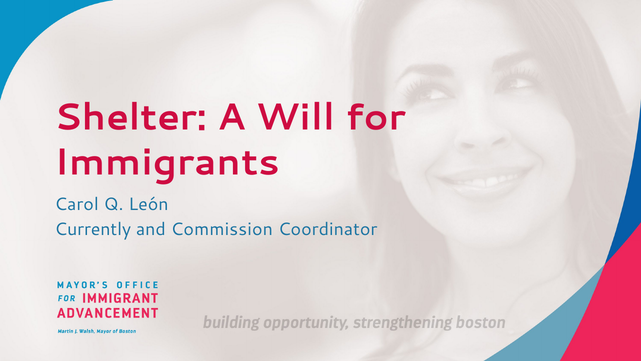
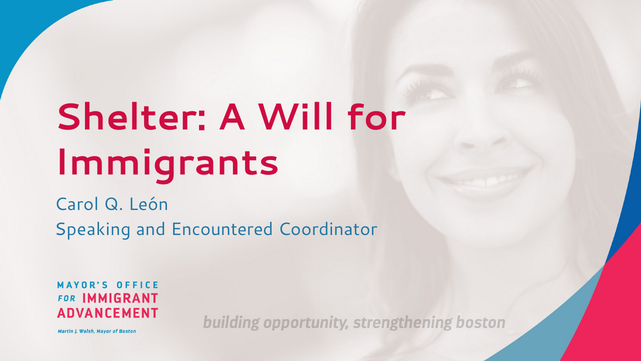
Currently: Currently -> Speaking
Commission: Commission -> Encountered
